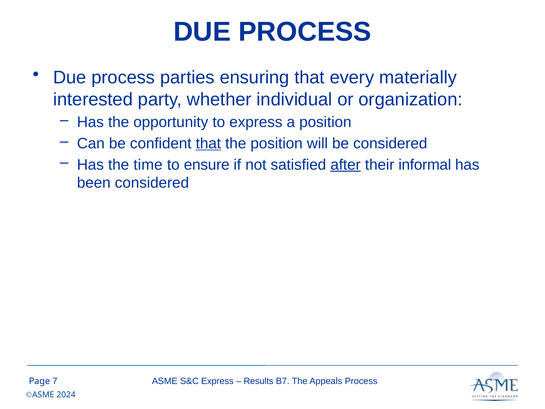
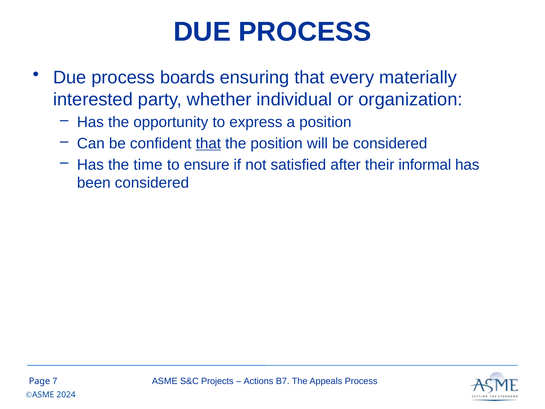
parties: parties -> boards
after underline: present -> none
S&C Express: Express -> Projects
Results: Results -> Actions
